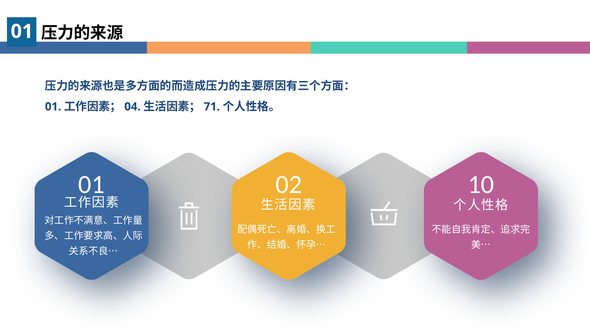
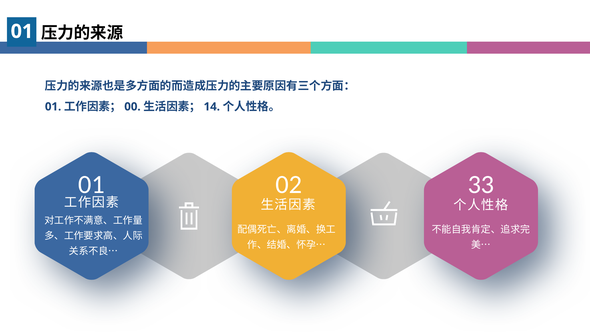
04: 04 -> 00
71: 71 -> 14
10: 10 -> 33
